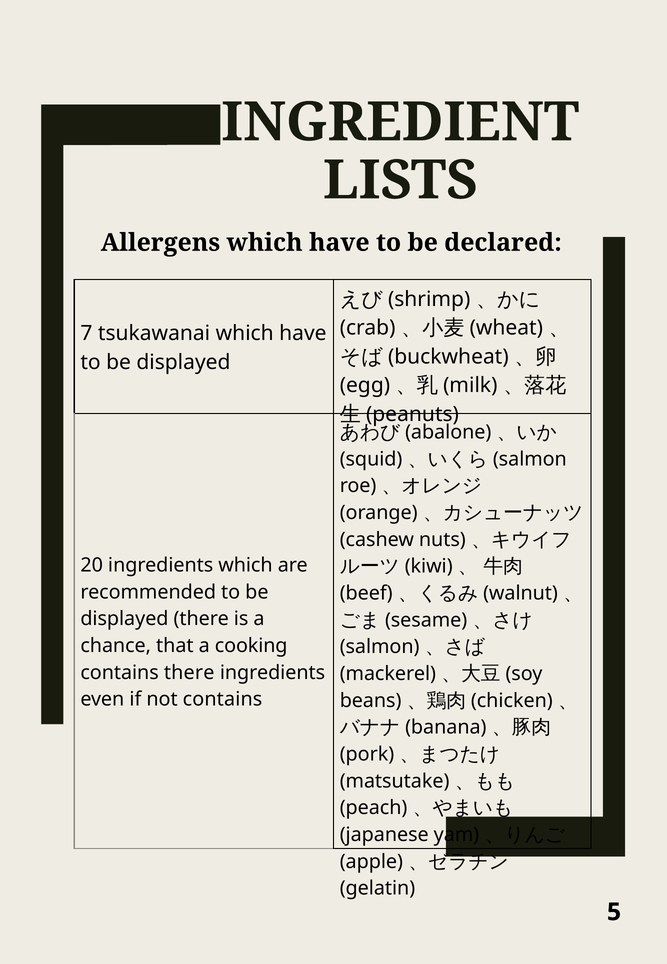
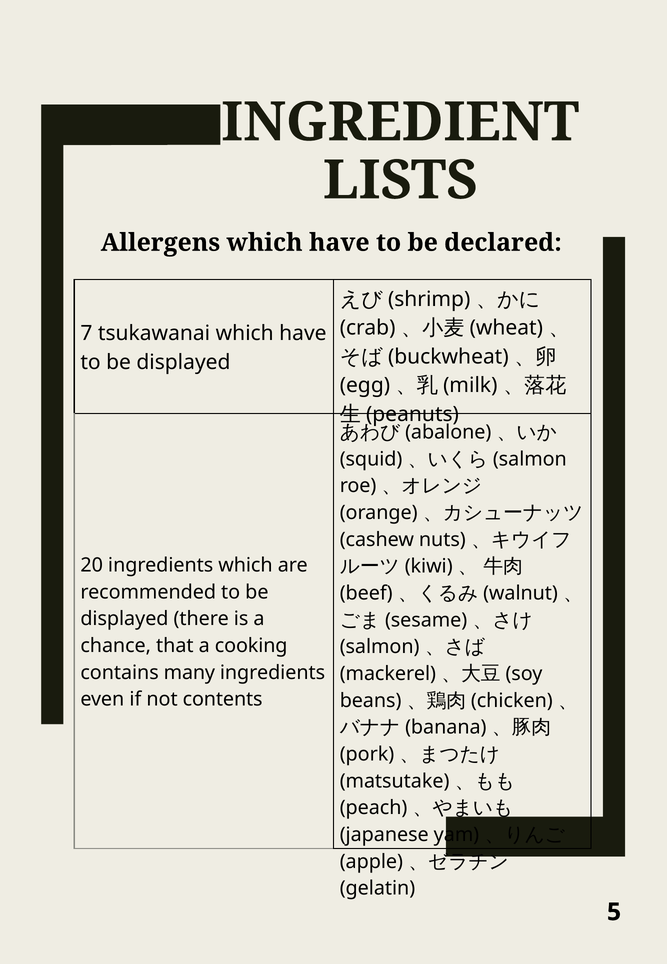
contains there: there -> many
not contains: contains -> contents
